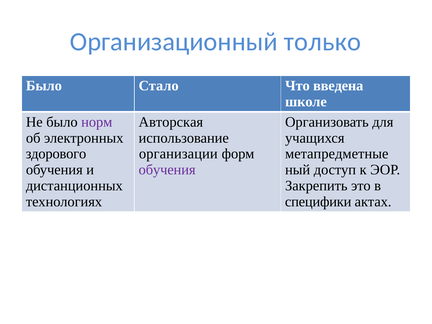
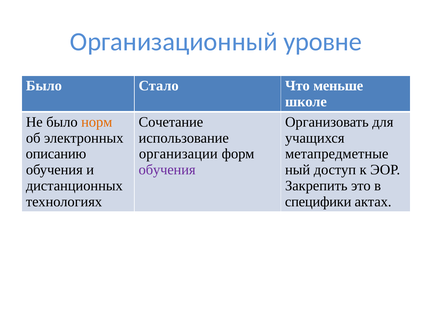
только: только -> уровне
введена: введена -> меньше
норм colour: purple -> orange
Авторская: Авторская -> Сочетание
здорового: здорового -> описанию
